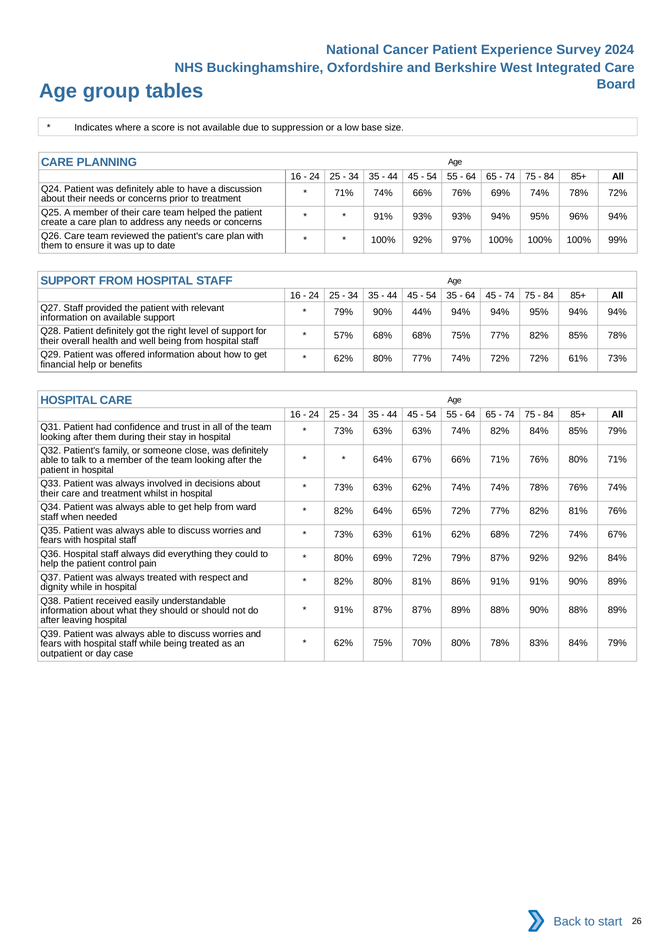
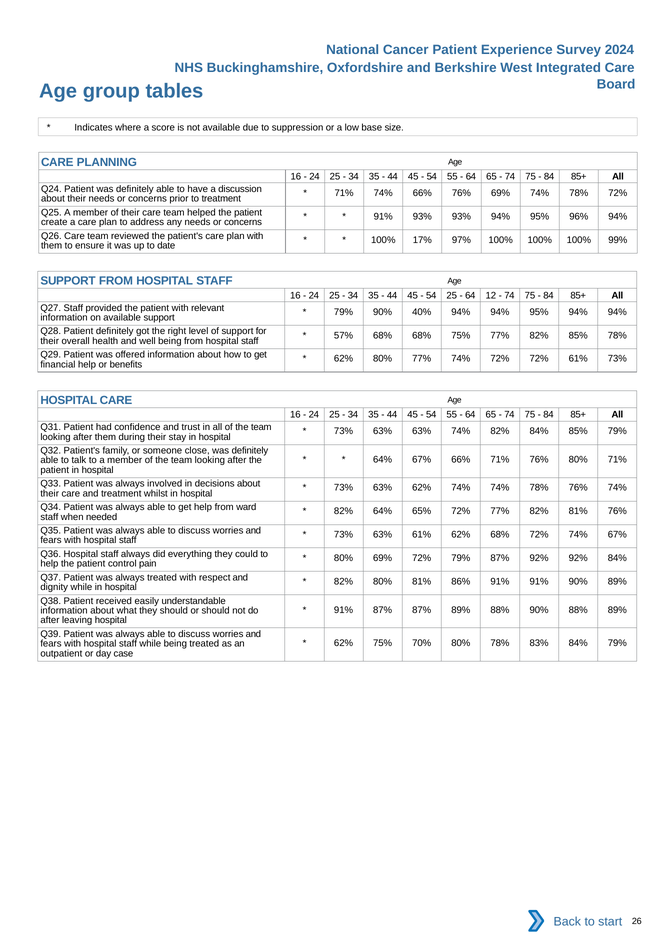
100% 92%: 92% -> 17%
54 35: 35 -> 25
64 45: 45 -> 12
44%: 44% -> 40%
